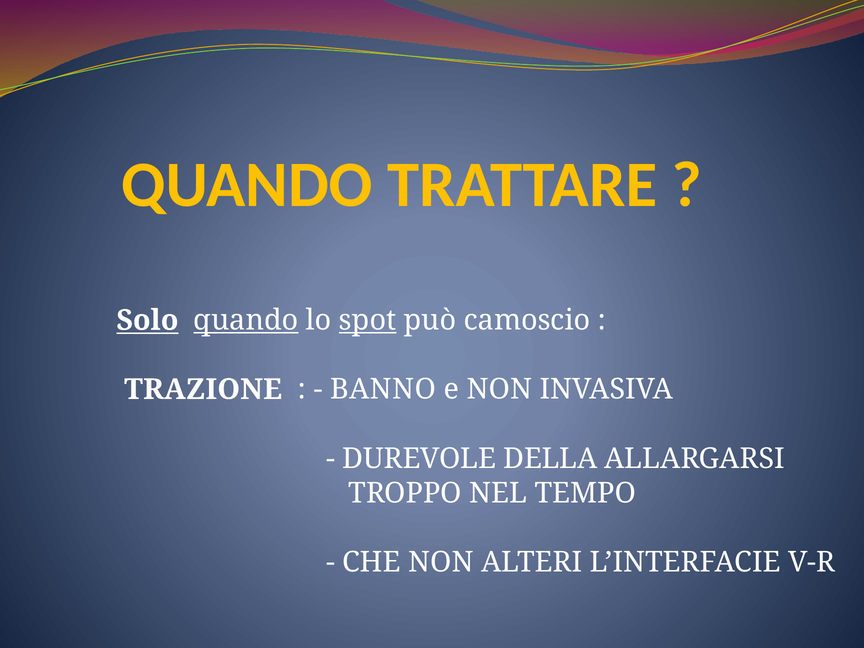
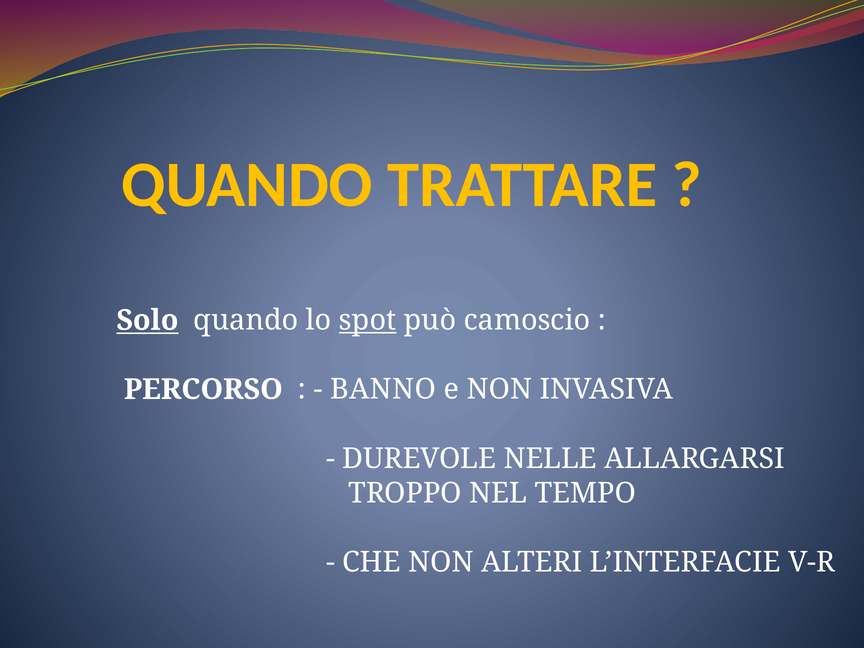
quando at (246, 320) underline: present -> none
TRAZIONE: TRAZIONE -> PERCORSO
DELLA: DELLA -> NELLE
